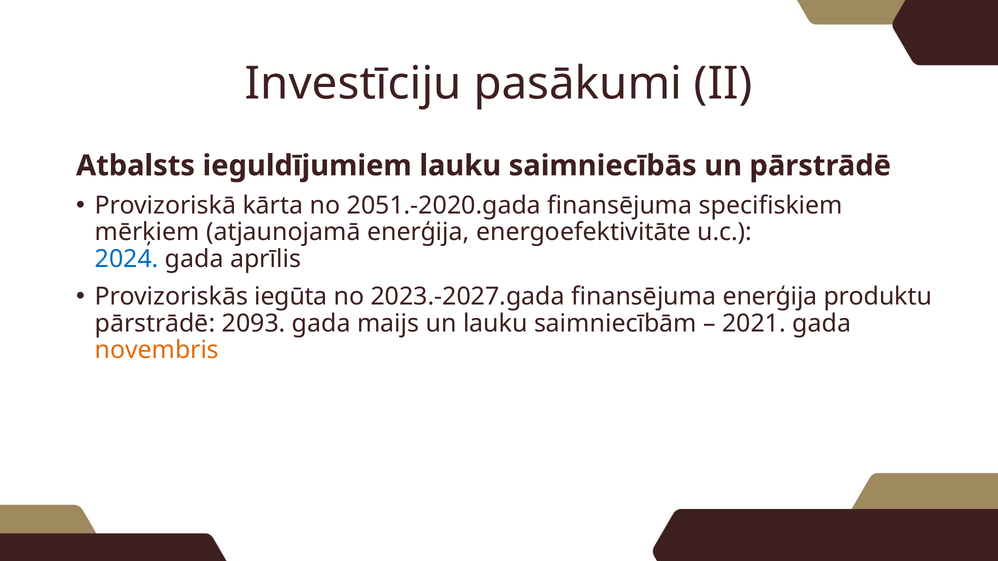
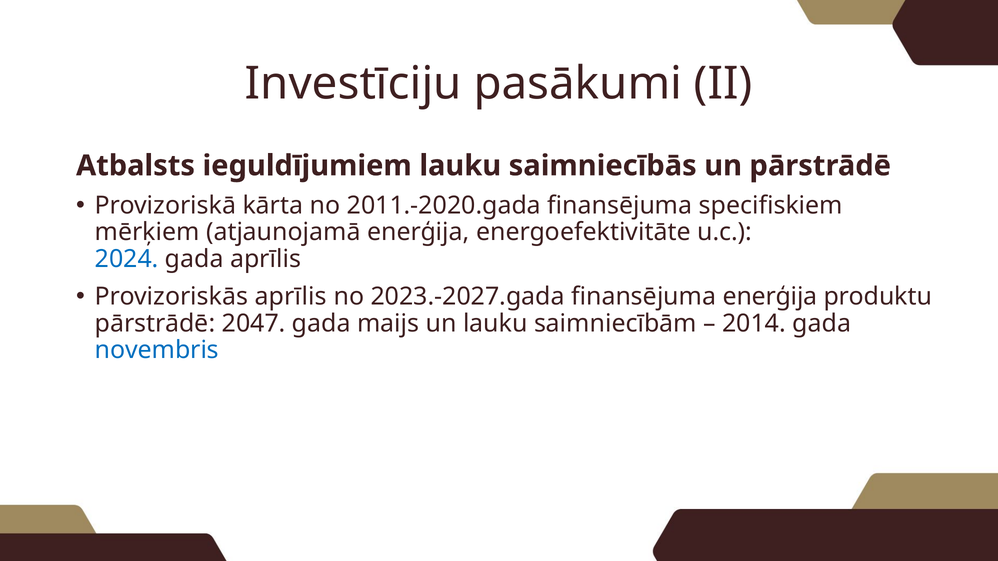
2051.-2020.gada: 2051.-2020.gada -> 2011.-2020.gada
Provizoriskās iegūta: iegūta -> aprīlis
2093: 2093 -> 2047
2021: 2021 -> 2014
novembris colour: orange -> blue
